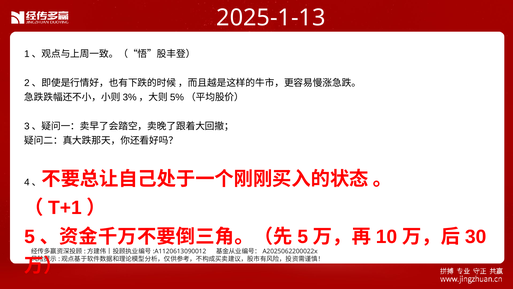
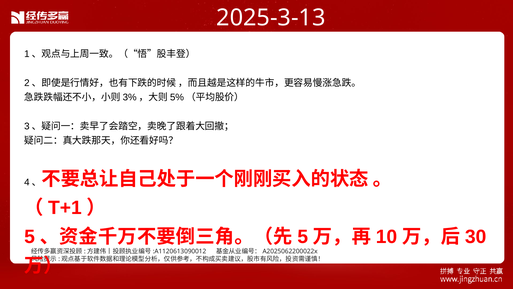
2025-1-13: 2025-1-13 -> 2025-3-13
